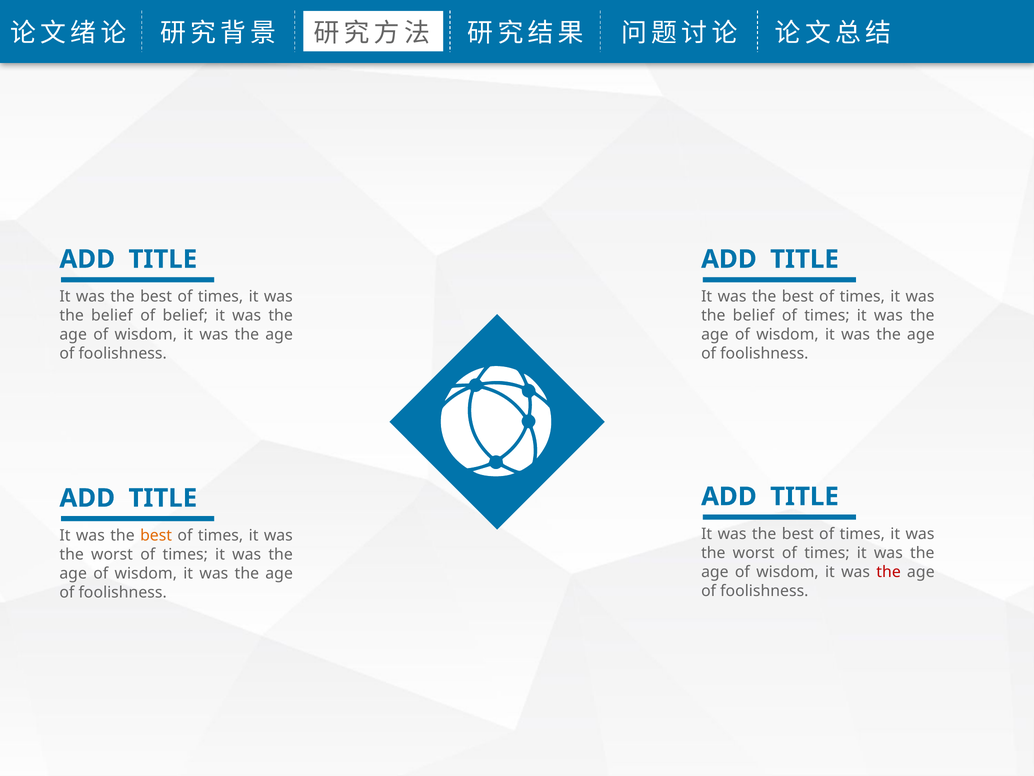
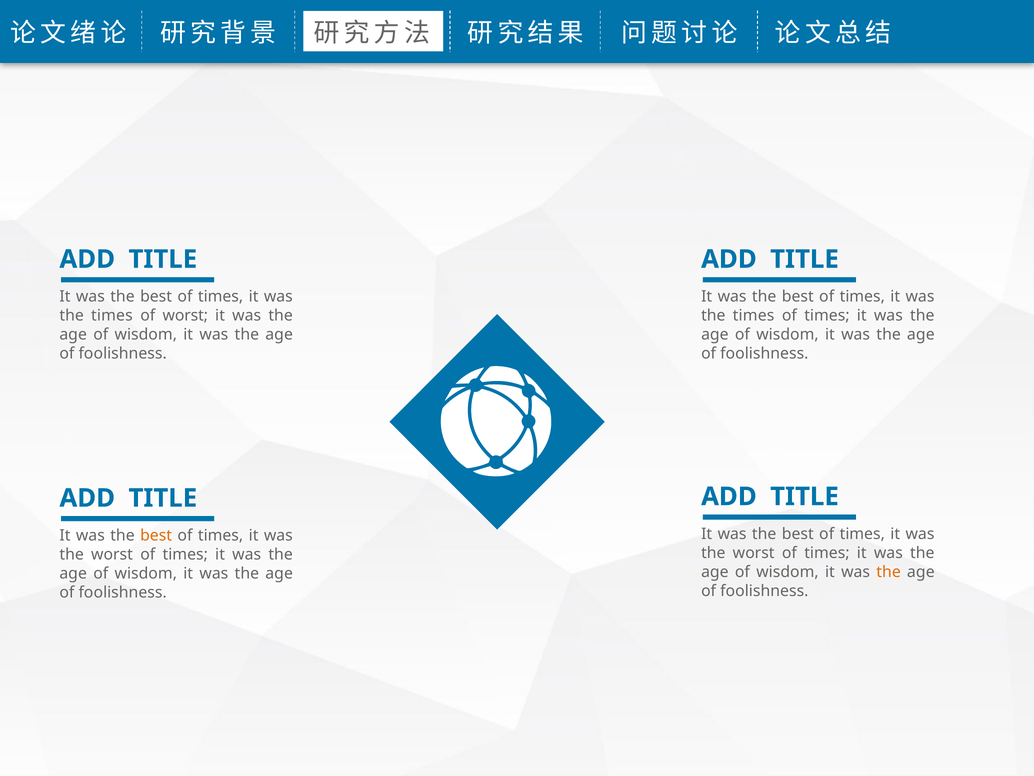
belief at (112, 315): belief -> times
of belief: belief -> worst
belief at (754, 315): belief -> times
the at (889, 572) colour: red -> orange
